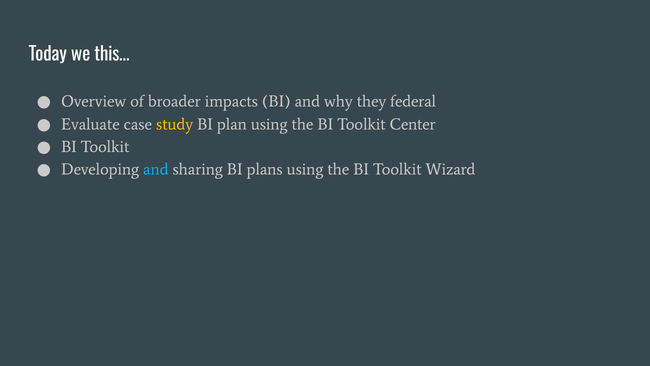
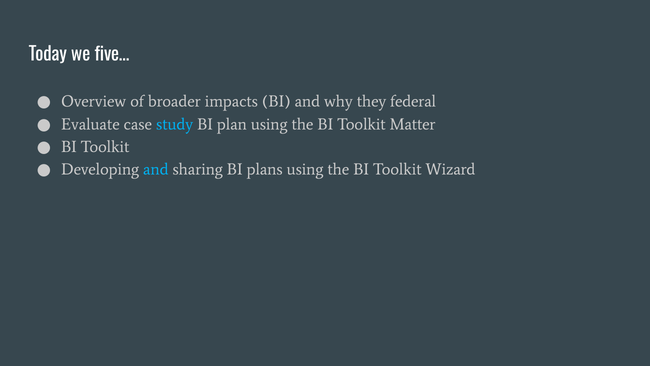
this…: this… -> five…
study colour: yellow -> light blue
Center: Center -> Matter
